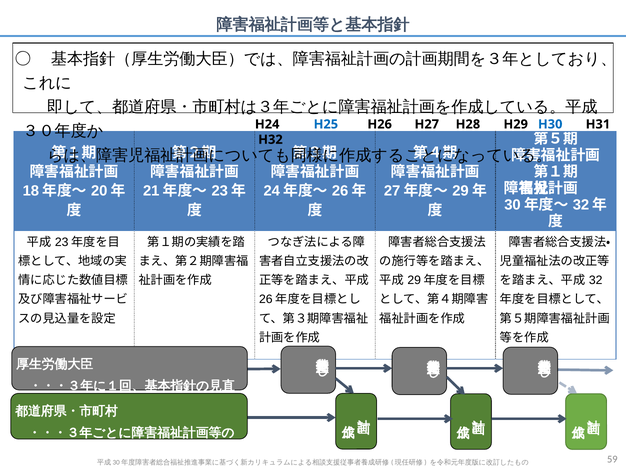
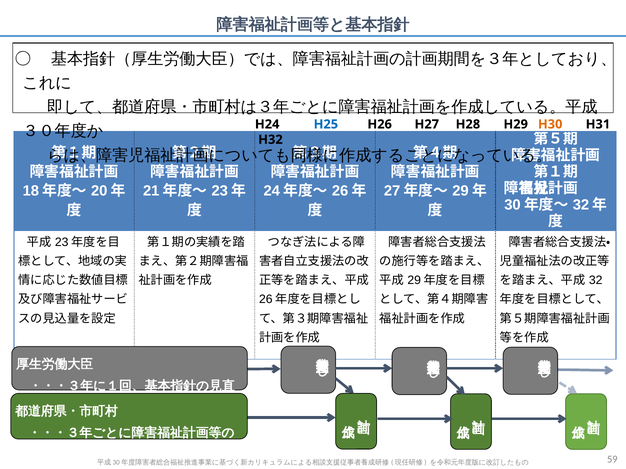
H30 colour: blue -> orange
